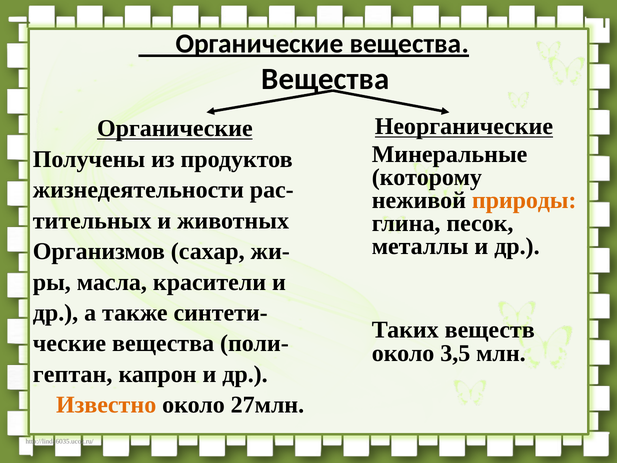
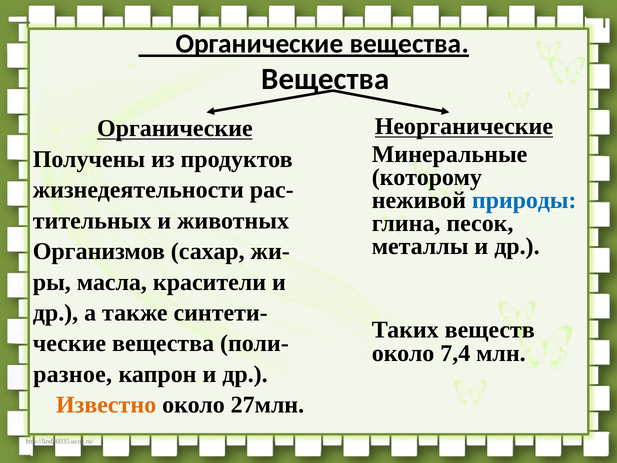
природы colour: orange -> blue
3,5: 3,5 -> 7,4
гептан: гептан -> разное
